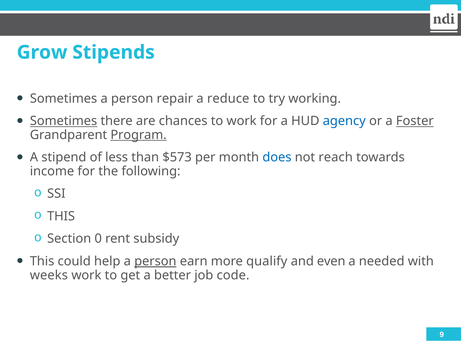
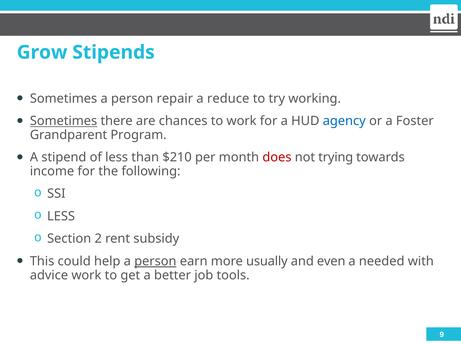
Foster underline: present -> none
Program underline: present -> none
$573: $573 -> $210
does colour: blue -> red
reach: reach -> trying
THIS at (61, 216): THIS -> LESS
0: 0 -> 2
qualify: qualify -> usually
weeks: weeks -> advice
code: code -> tools
